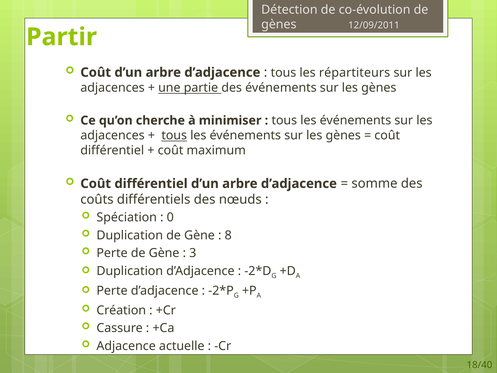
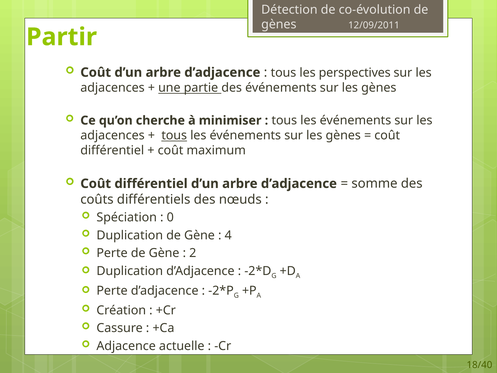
répartiteurs: répartiteurs -> perspectives
8: 8 -> 4
3: 3 -> 2
